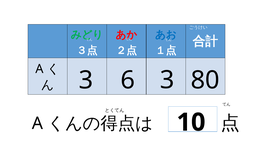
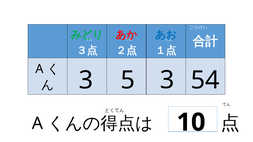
6: 6 -> 5
80: 80 -> 54
